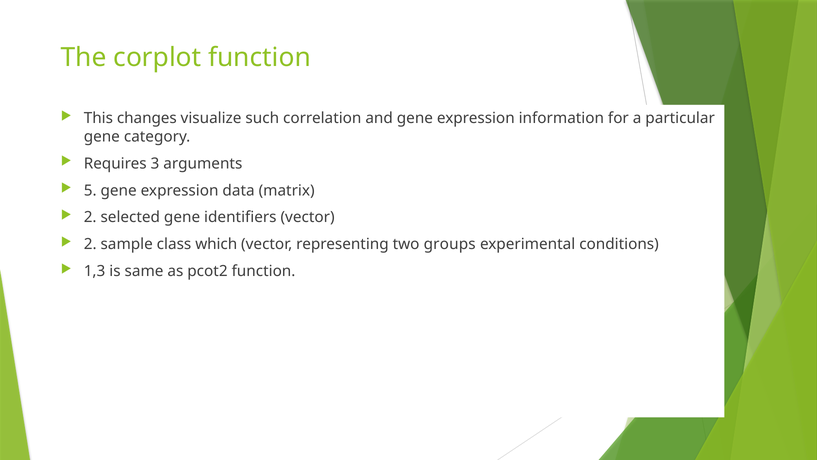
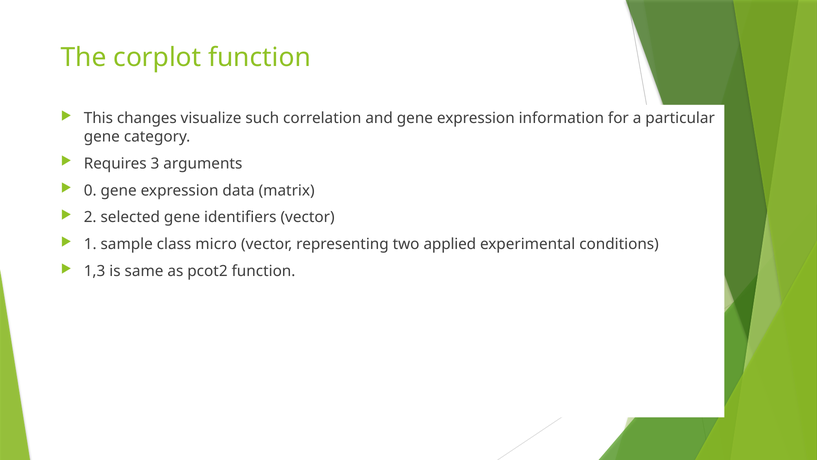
5: 5 -> 0
2 at (90, 244): 2 -> 1
which: which -> micro
groups: groups -> applied
